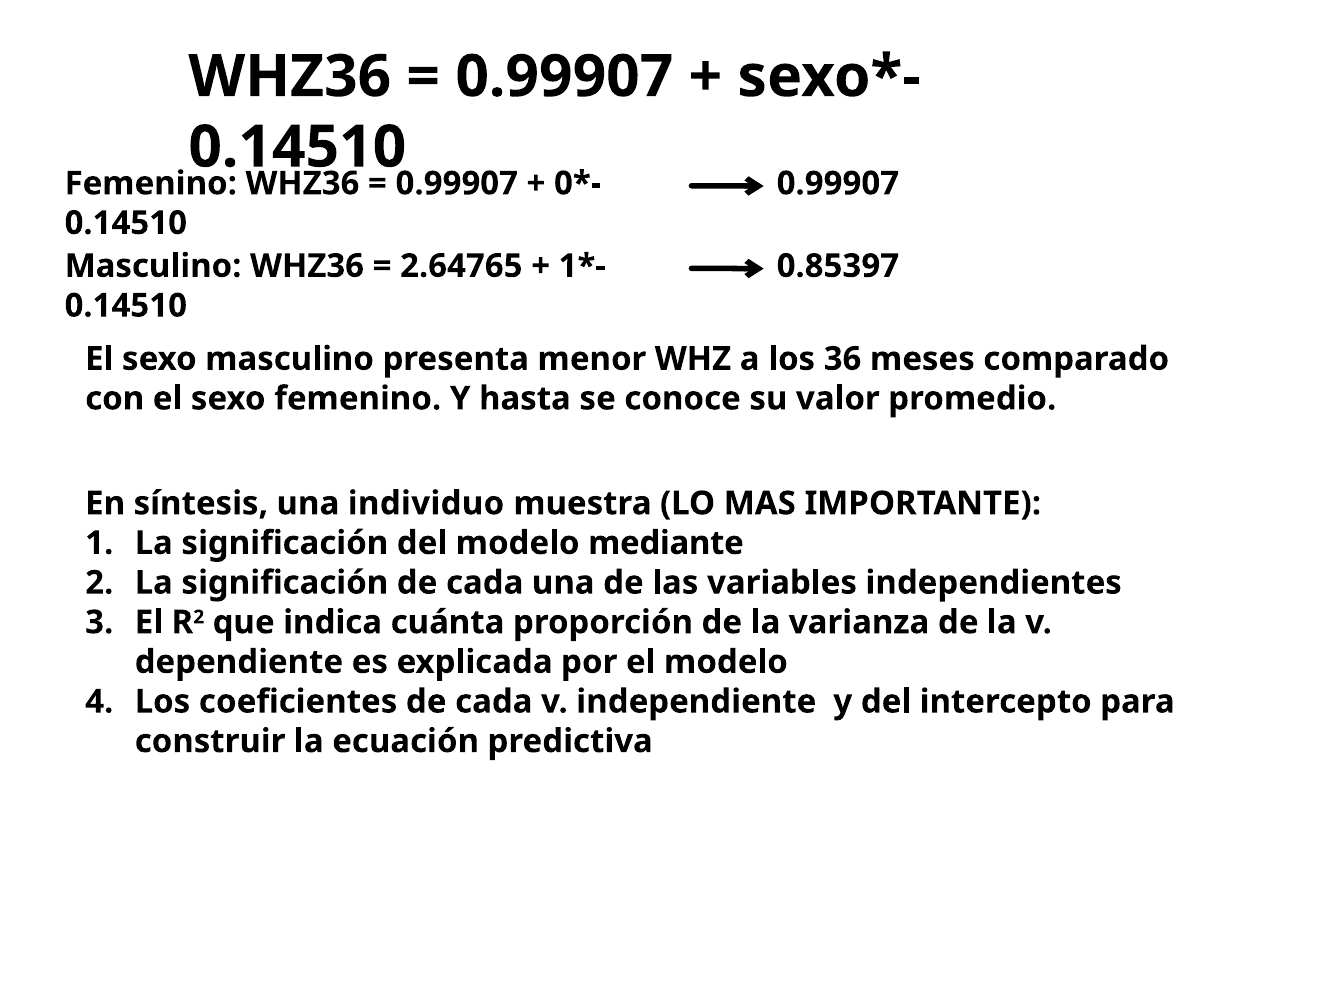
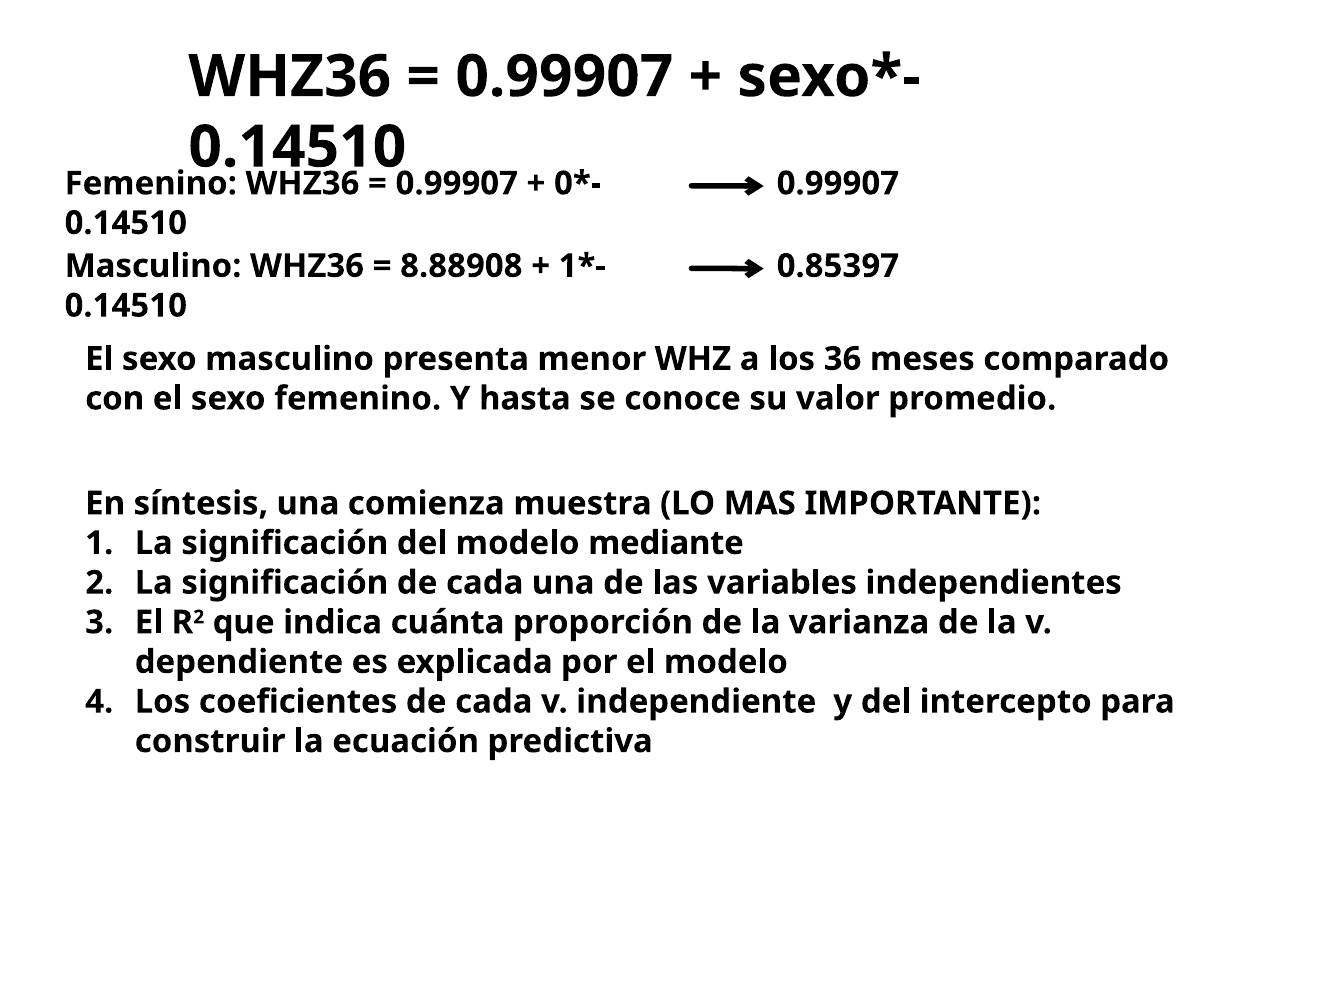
2.64765: 2.64765 -> 8.88908
individuo: individuo -> comienza
